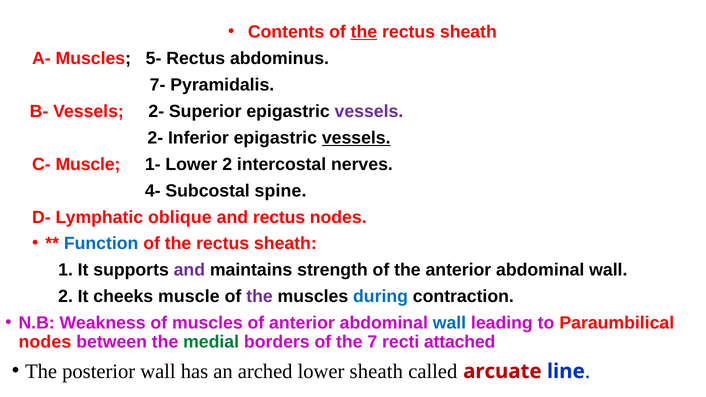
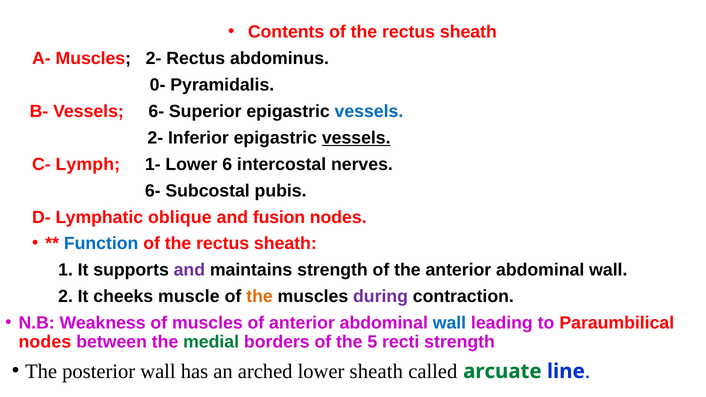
the at (364, 32) underline: present -> none
Muscles 5-: 5- -> 2-
7-: 7- -> 0-
B- Vessels 2-: 2- -> 6-
vessels at (369, 111) colour: purple -> blue
C- Muscle: Muscle -> Lymph
Lower 2: 2 -> 6
4- at (153, 191): 4- -> 6-
spine: spine -> pubis
and rectus: rectus -> fusion
the at (260, 297) colour: purple -> orange
during colour: blue -> purple
7: 7 -> 5
recti attached: attached -> strength
arcuate colour: red -> green
